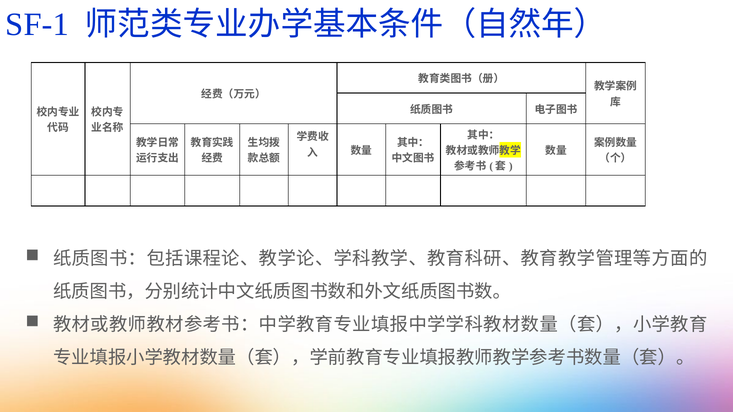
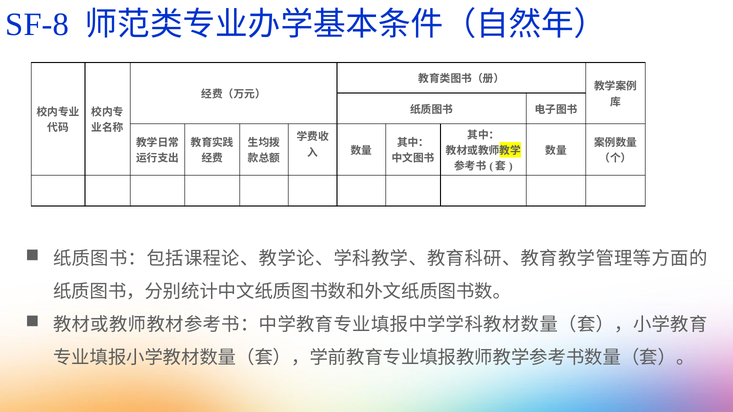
SF-1: SF-1 -> SF-8
